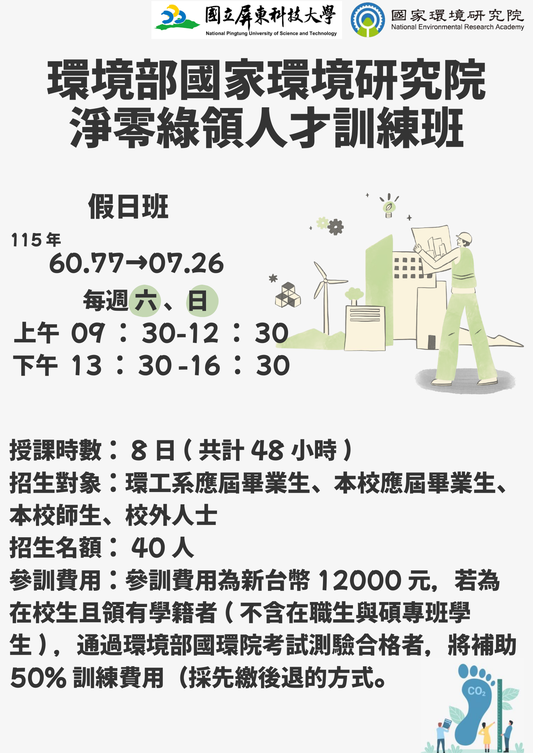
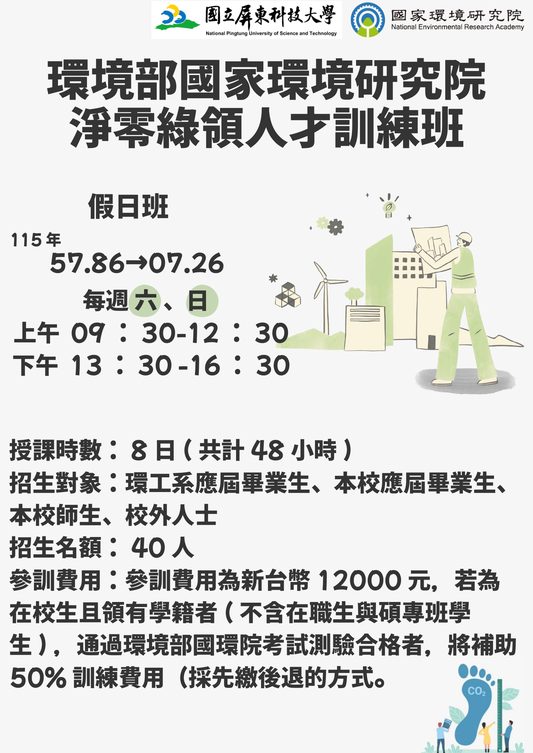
60.77→07.26: 60.77→07.26 -> 57.86→07.26
